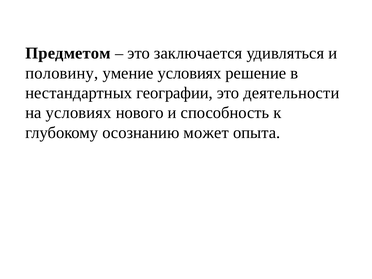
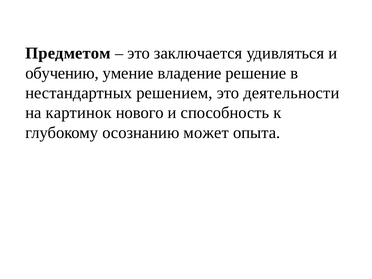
половину: половину -> обучению
умение условиях: условиях -> владение
географии: географии -> решением
на условиях: условиях -> картинок
